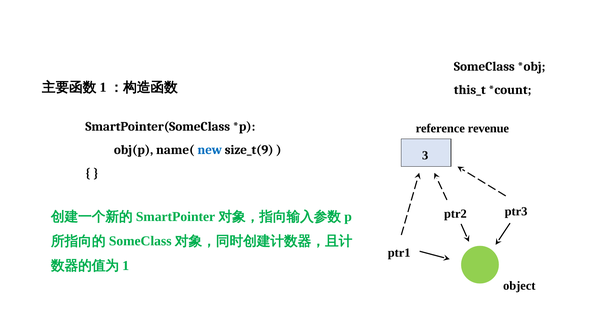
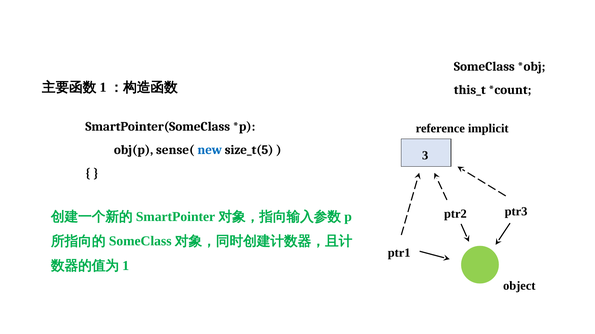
revenue: revenue -> implicit
name(: name( -> sense(
size_t(9: size_t(9 -> size_t(5
